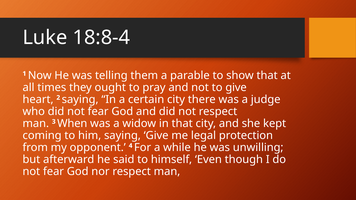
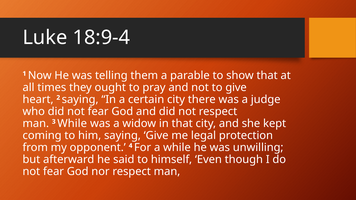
18:8-4: 18:8-4 -> 18:9-4
3 When: When -> While
